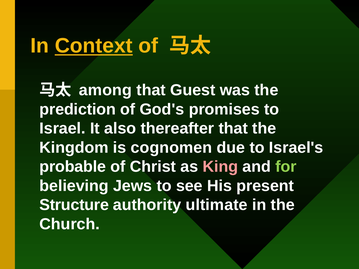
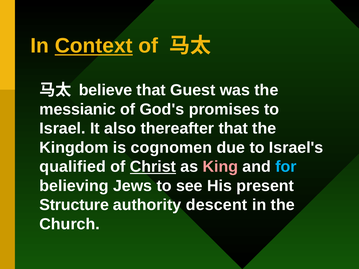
among: among -> believe
prediction: prediction -> messianic
probable: probable -> qualified
Christ underline: none -> present
for colour: light green -> light blue
ultimate: ultimate -> descent
